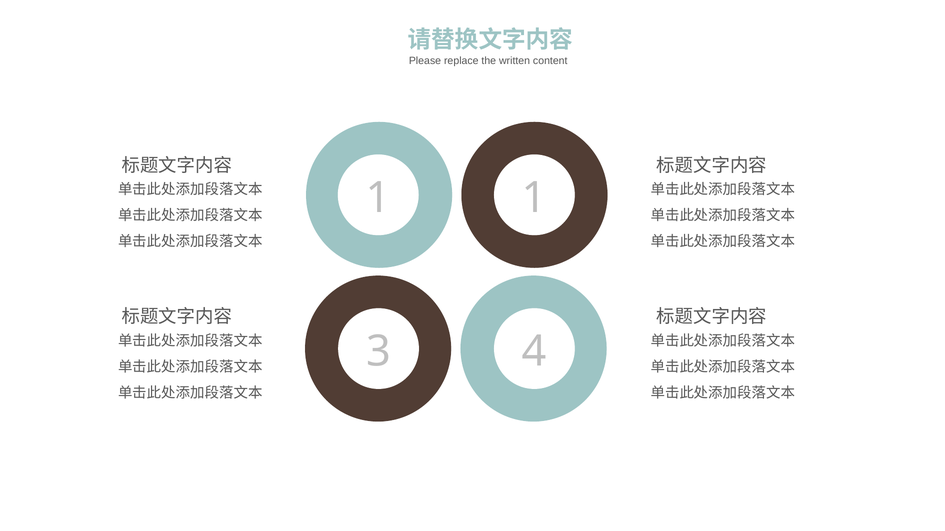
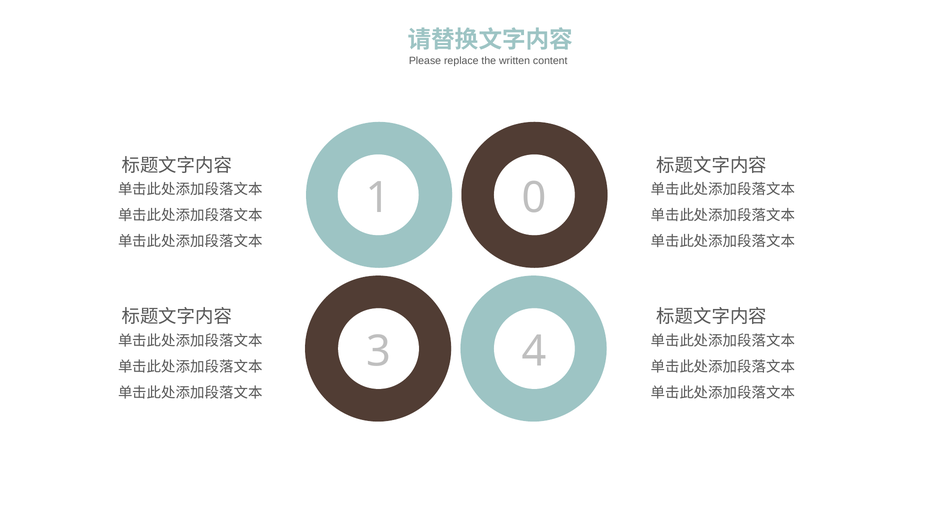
1 1: 1 -> 0
